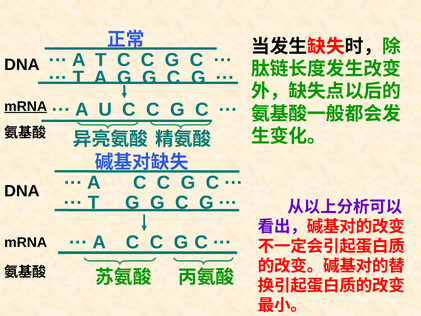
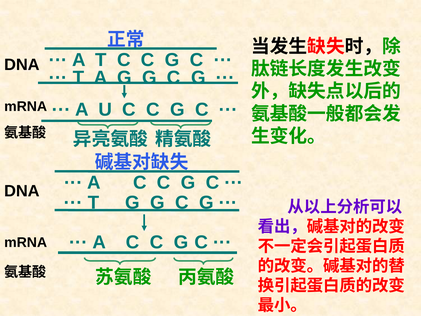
mRNA at (26, 106) underline: present -> none
